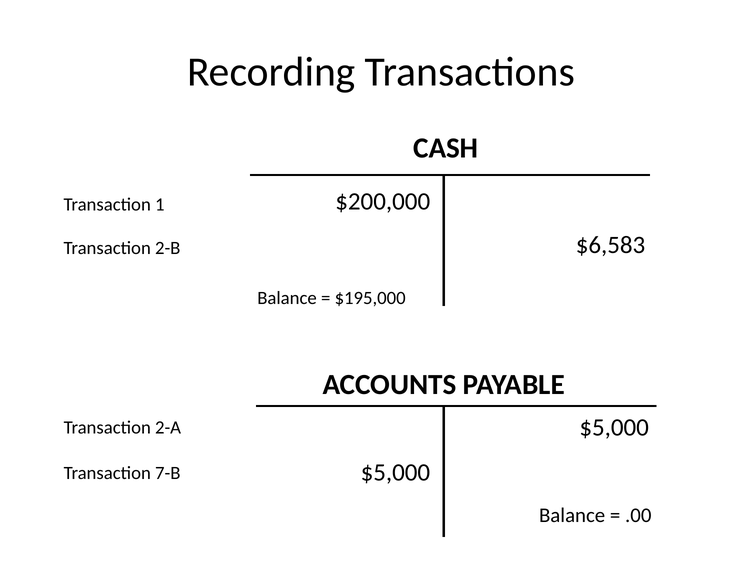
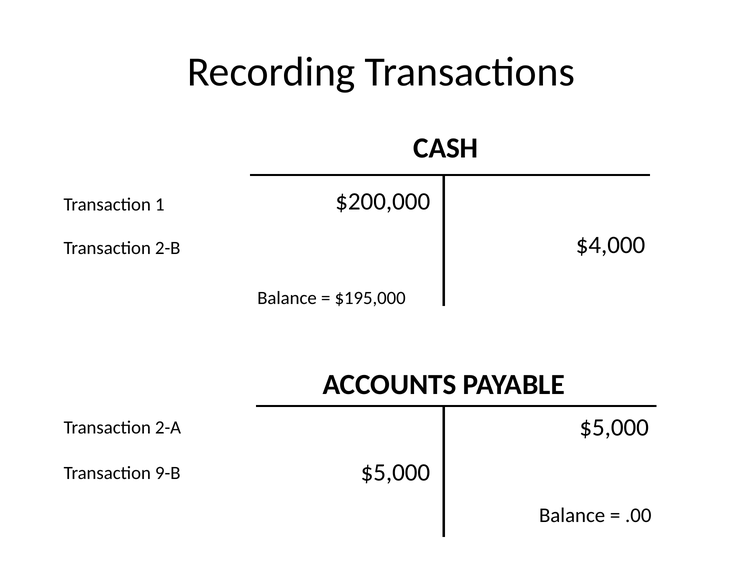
$6,583: $6,583 -> $4,000
7-B: 7-B -> 9-B
